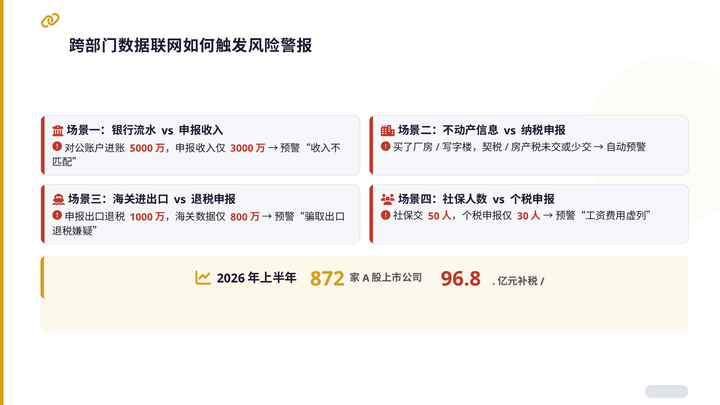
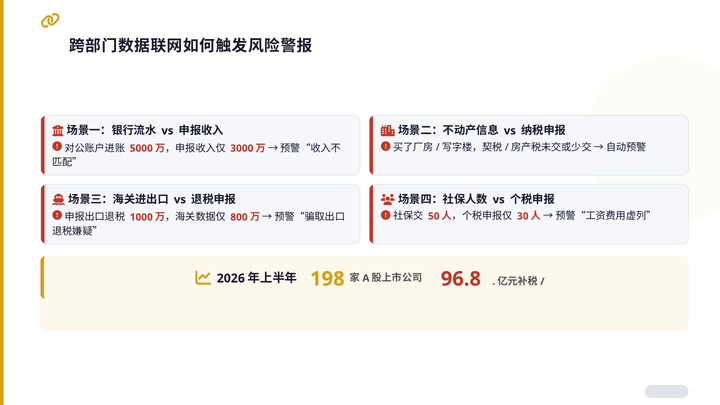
872: 872 -> 198
